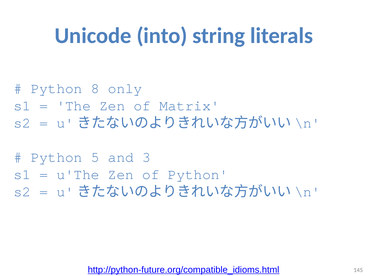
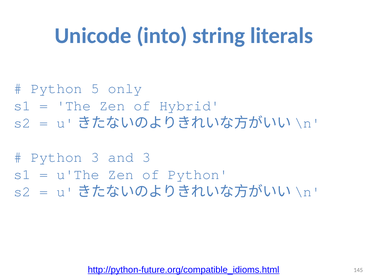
8: 8 -> 5
Matrix: Matrix -> Hybrid
Python 5: 5 -> 3
